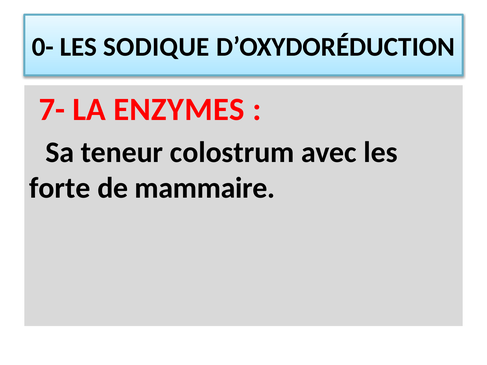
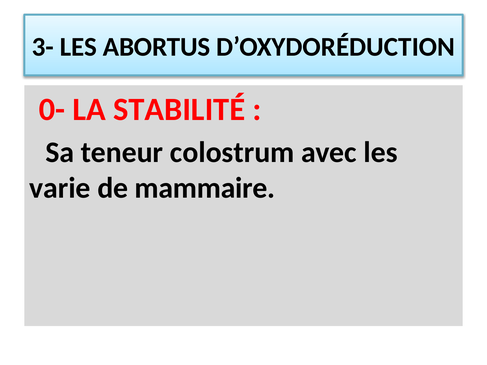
0-: 0- -> 3-
SODIQUE: SODIQUE -> ABORTUS
7-: 7- -> 0-
ENZYMES: ENZYMES -> STABILITÉ
forte: forte -> varie
